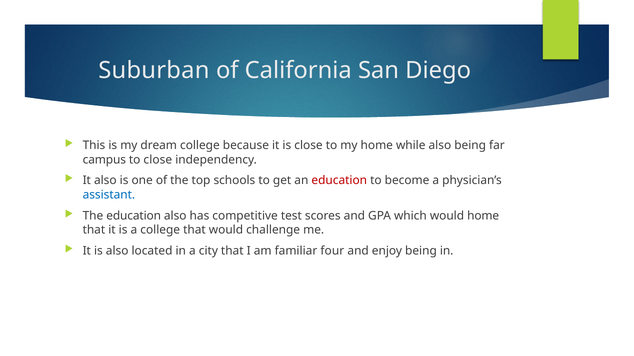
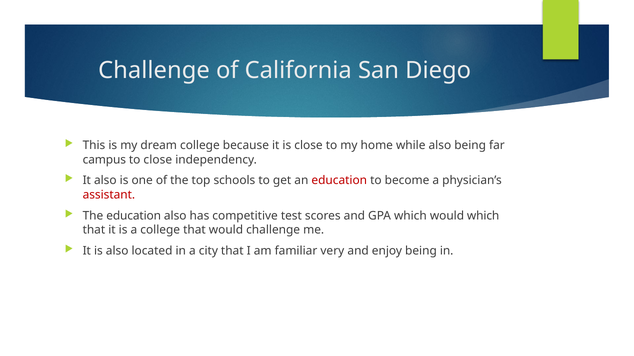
Suburban at (154, 71): Suburban -> Challenge
assistant colour: blue -> red
would home: home -> which
four: four -> very
